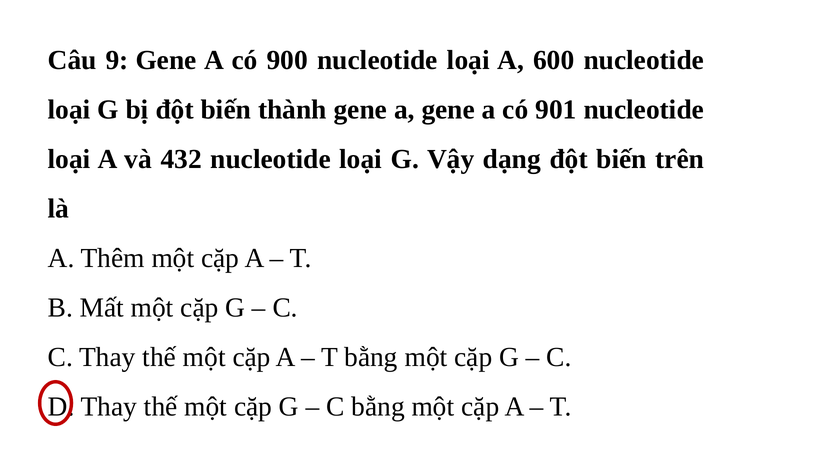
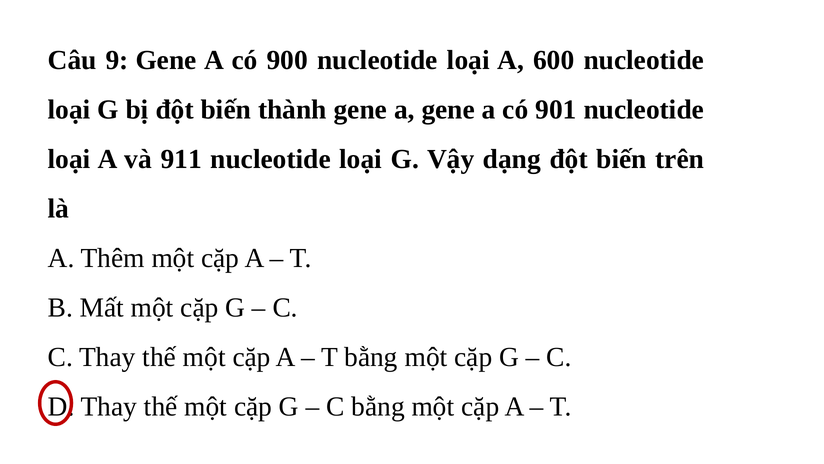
432: 432 -> 911
